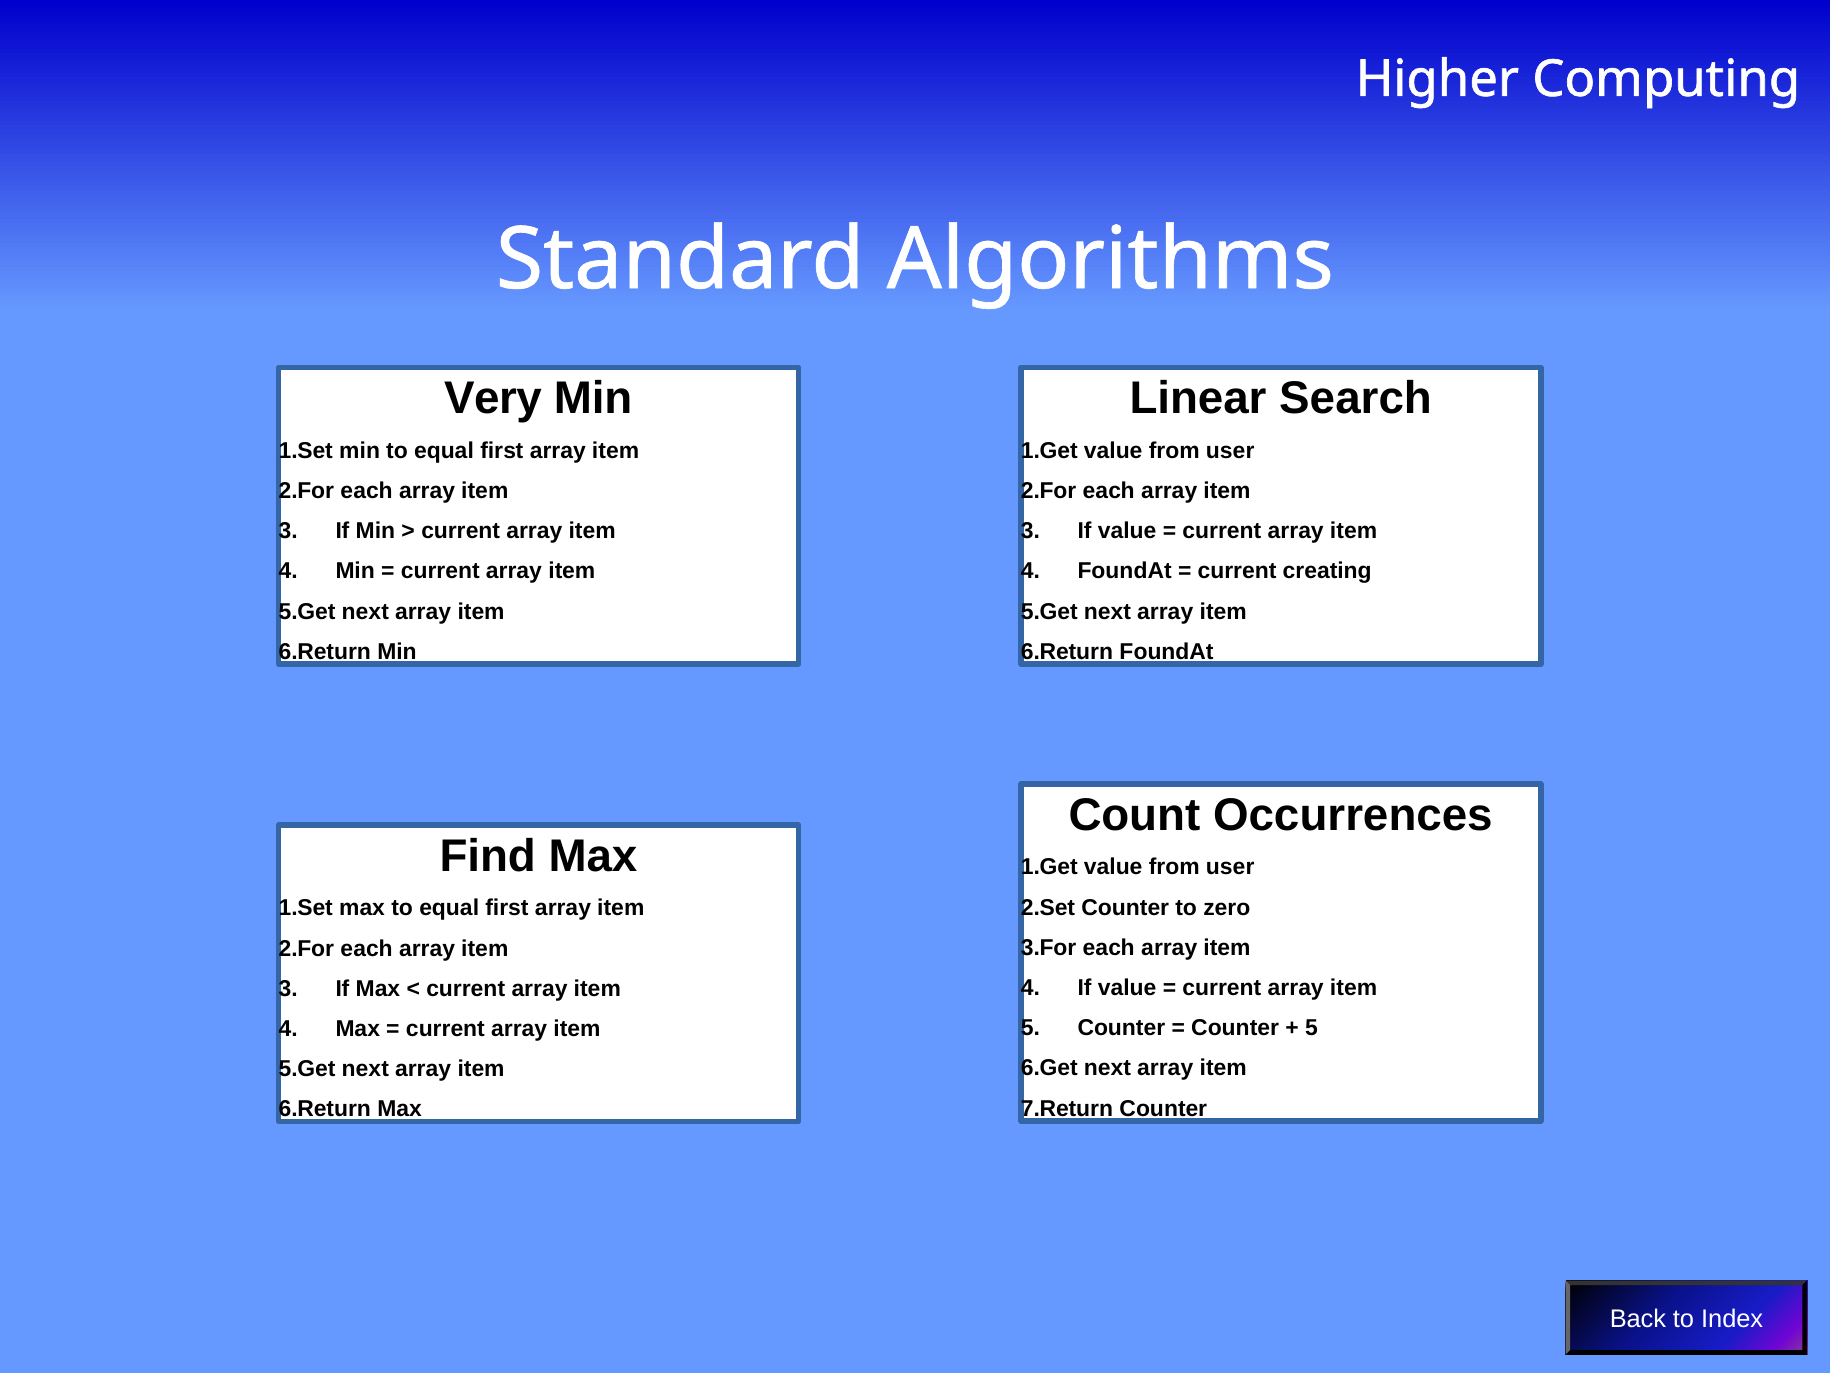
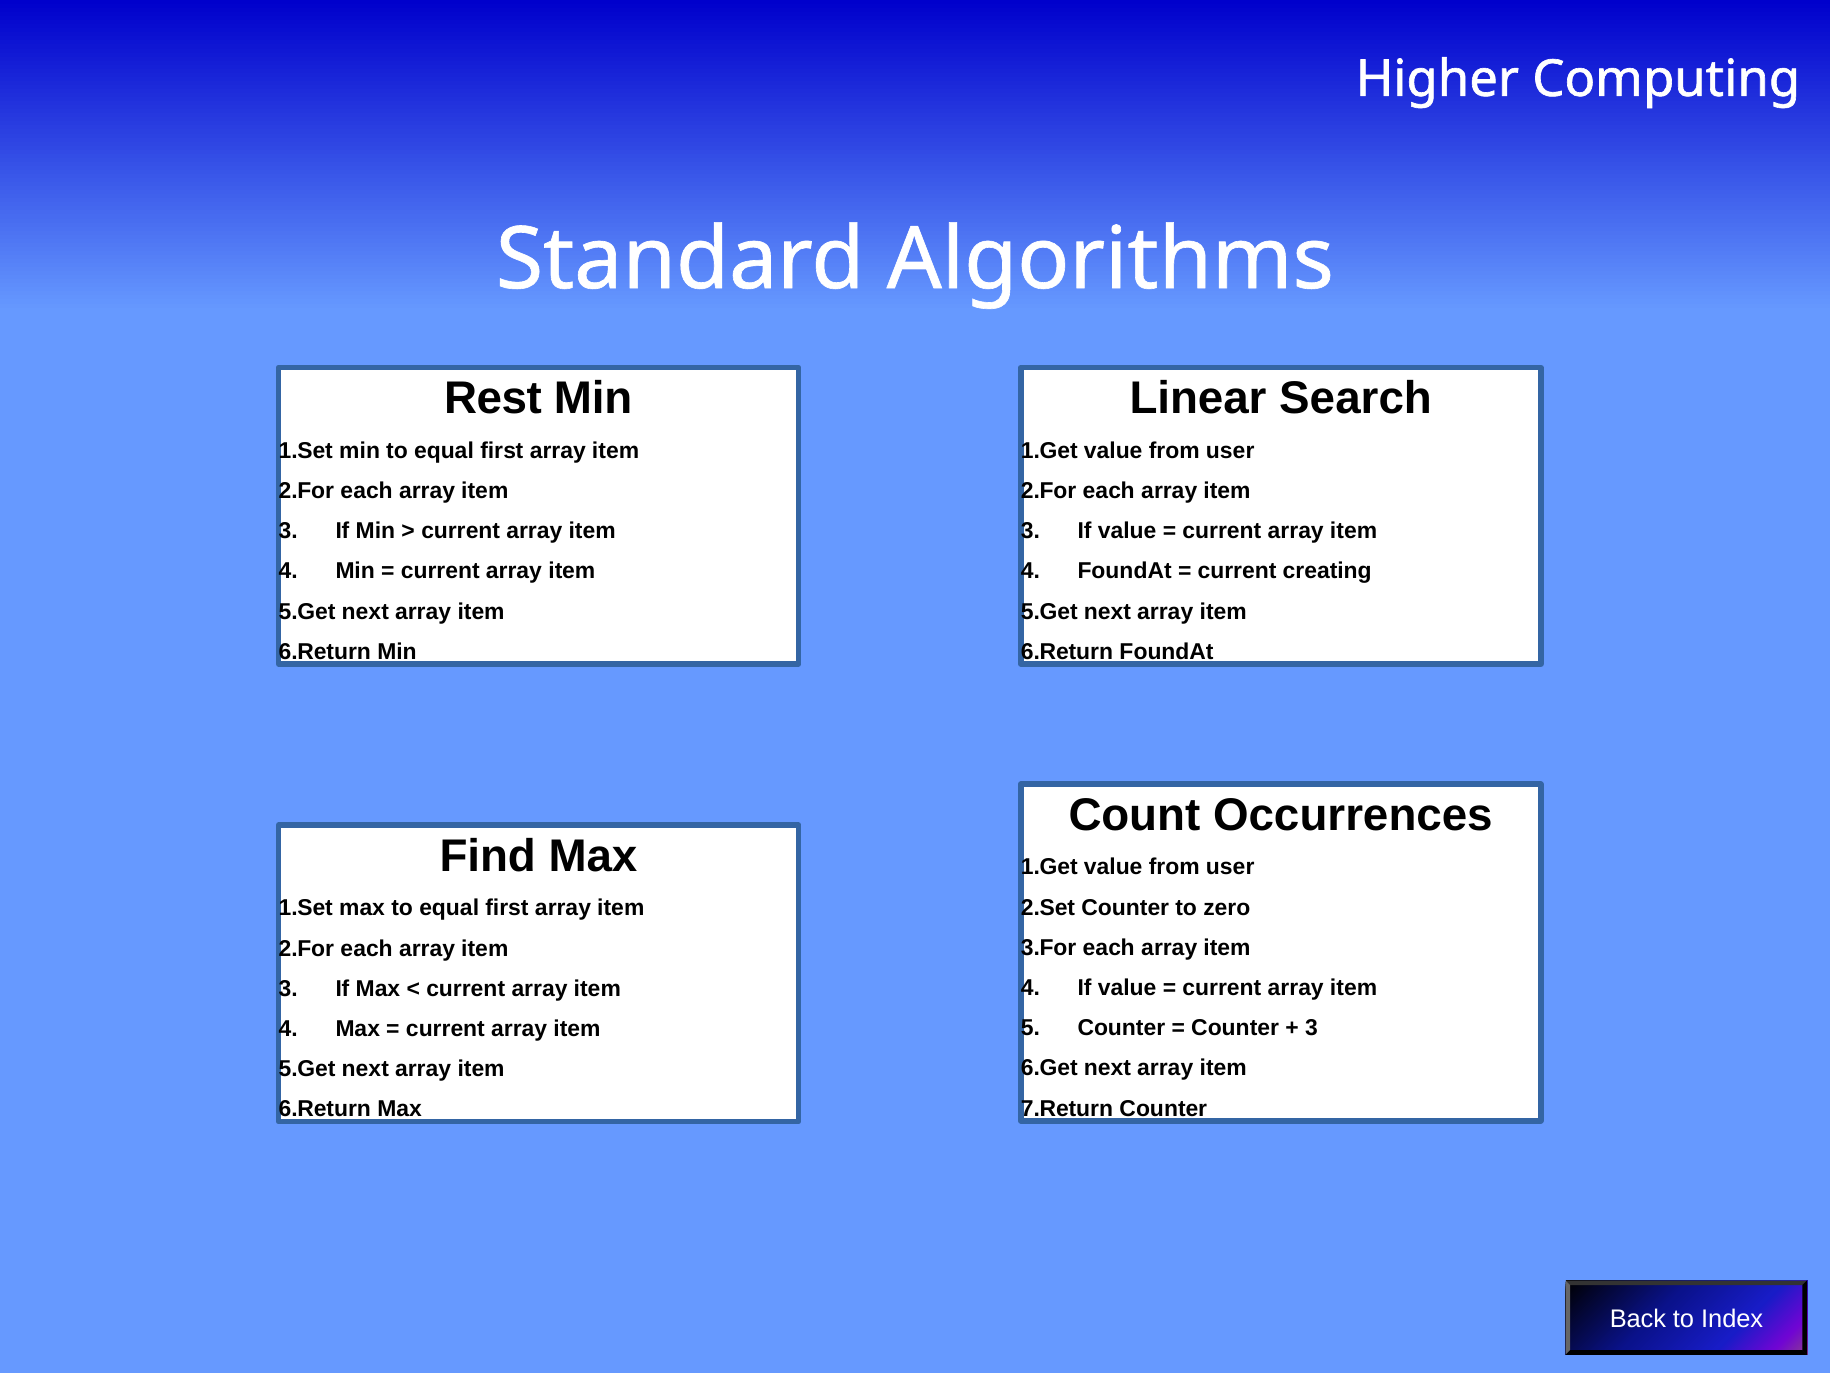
Very: Very -> Rest
5 at (1311, 1028): 5 -> 3
